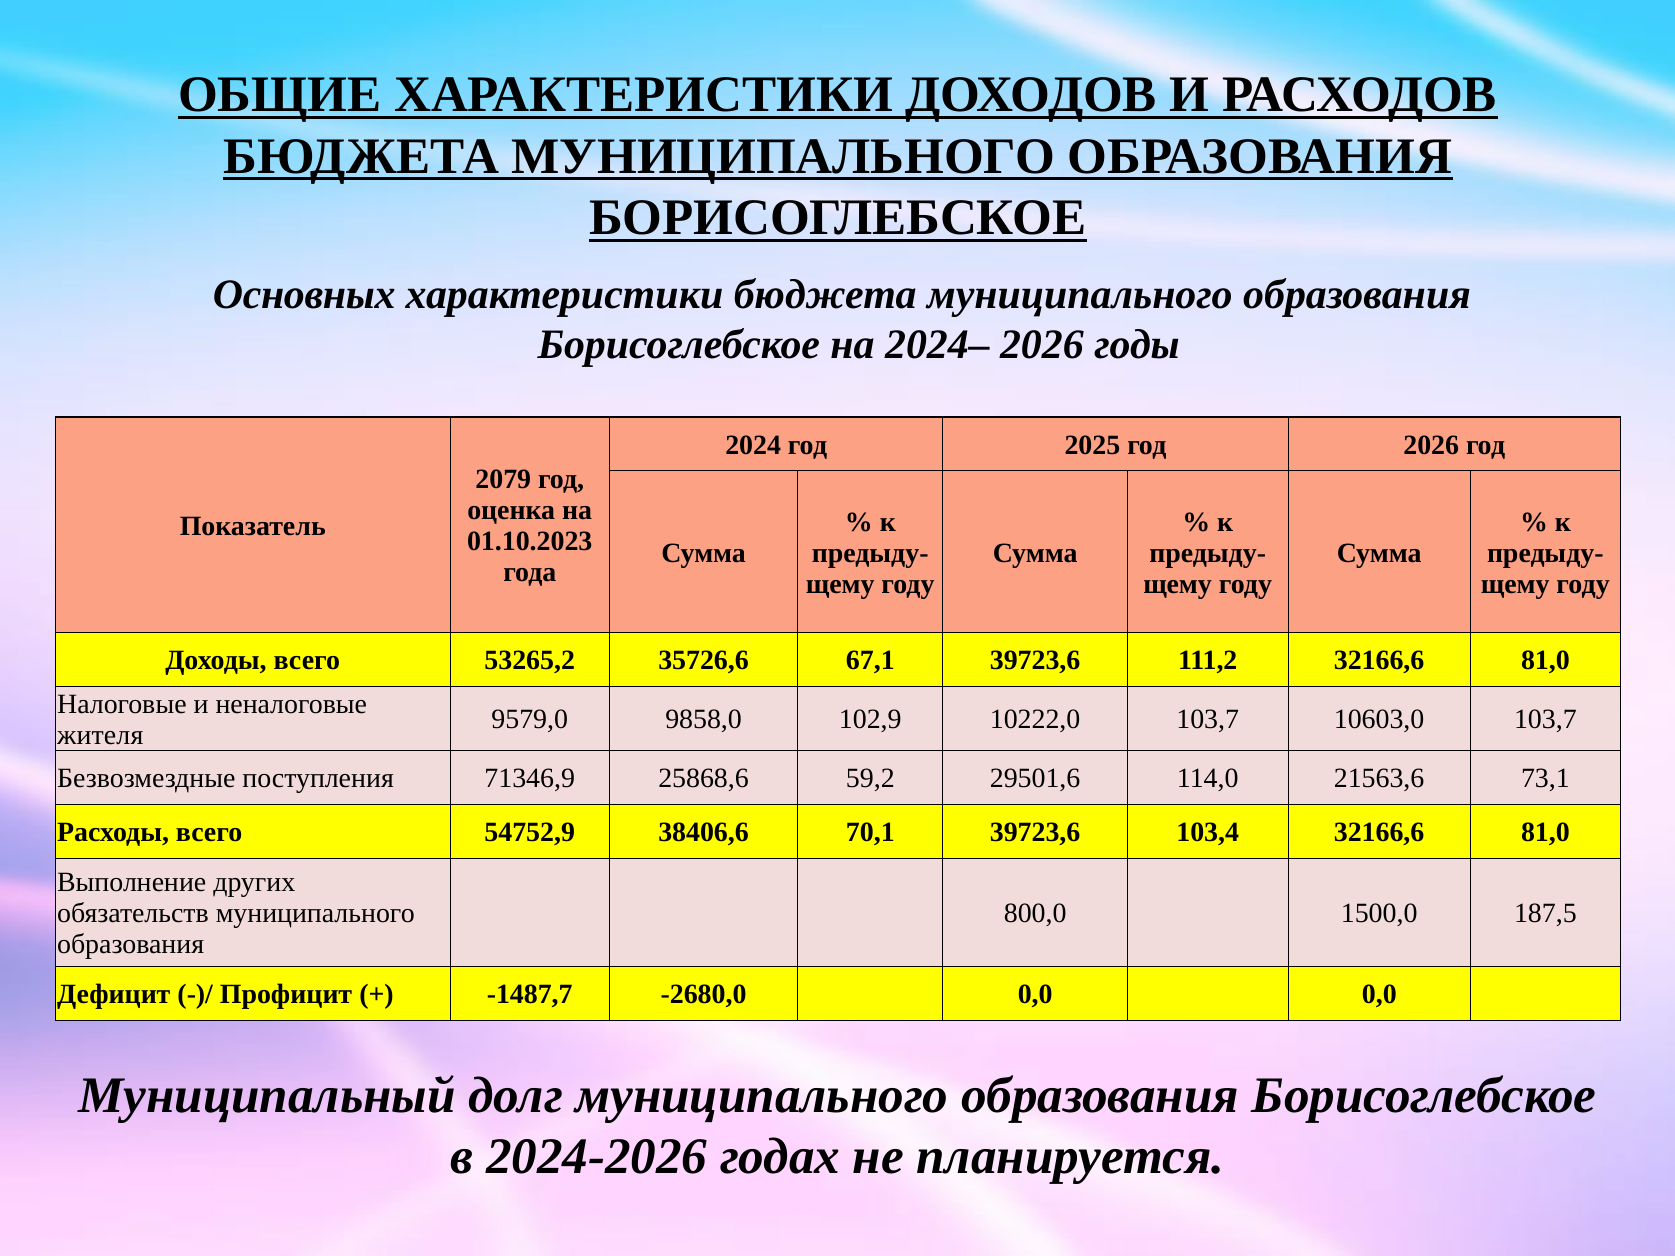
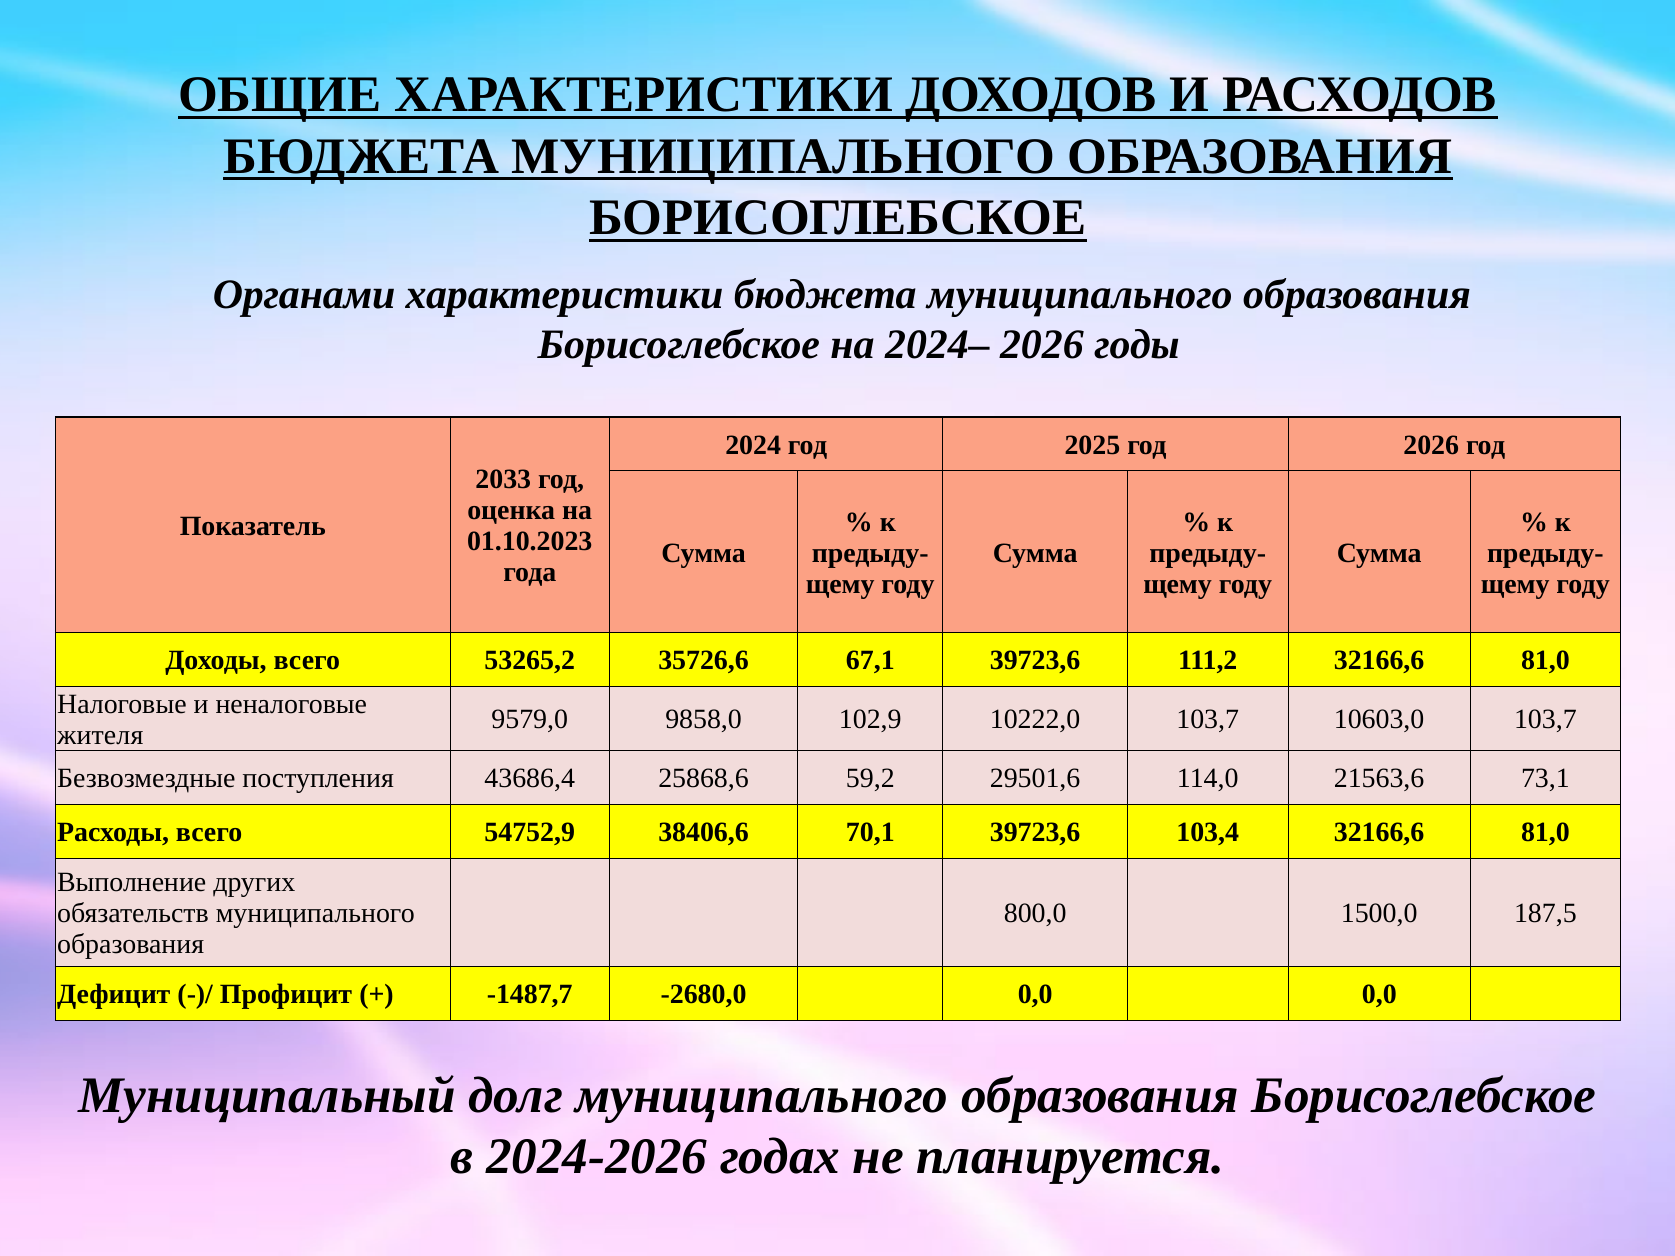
Основных: Основных -> Органами
2079: 2079 -> 2033
71346,9: 71346,9 -> 43686,4
